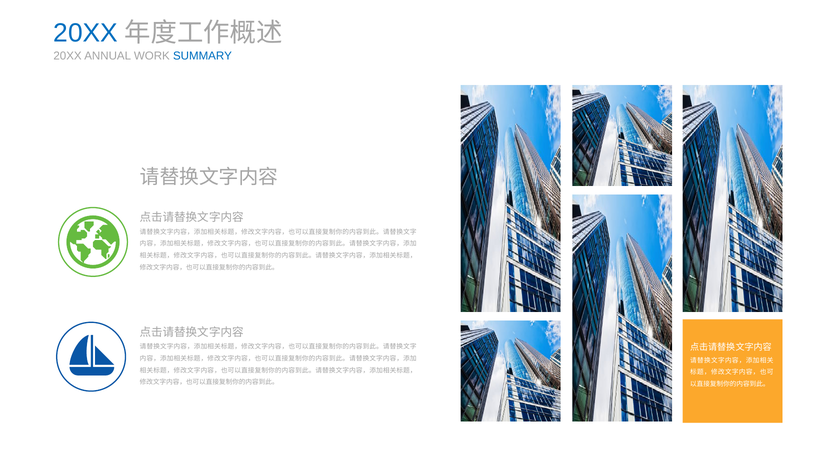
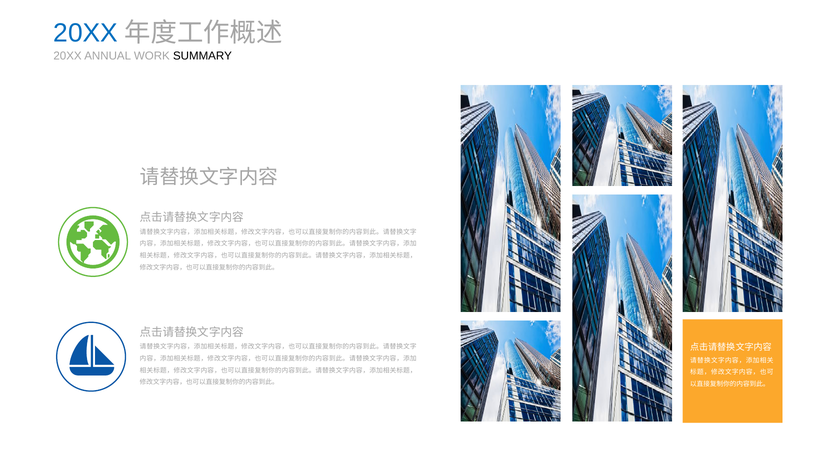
SUMMARY colour: blue -> black
